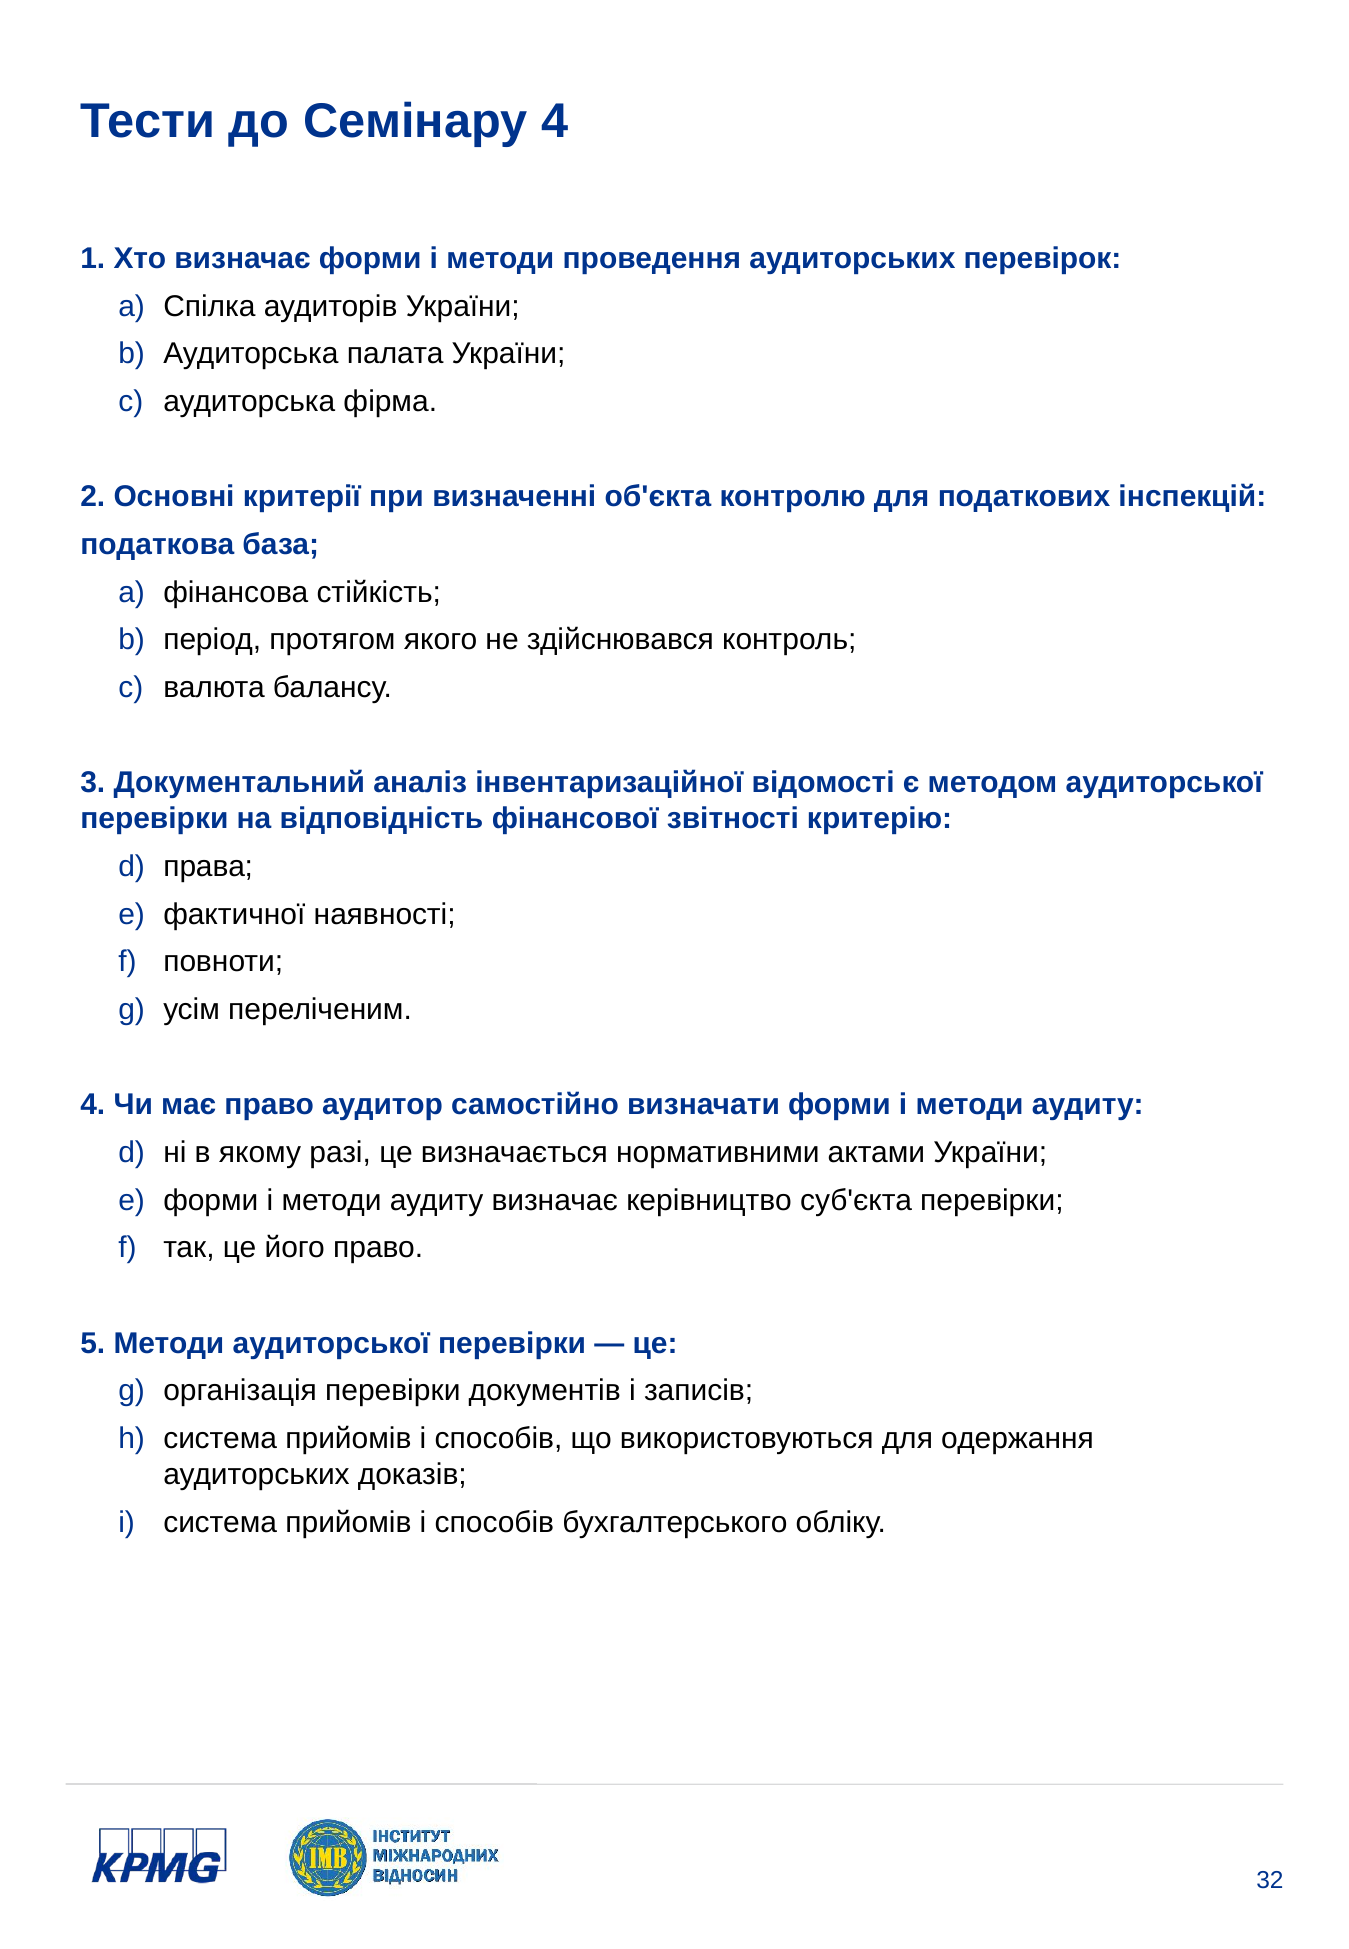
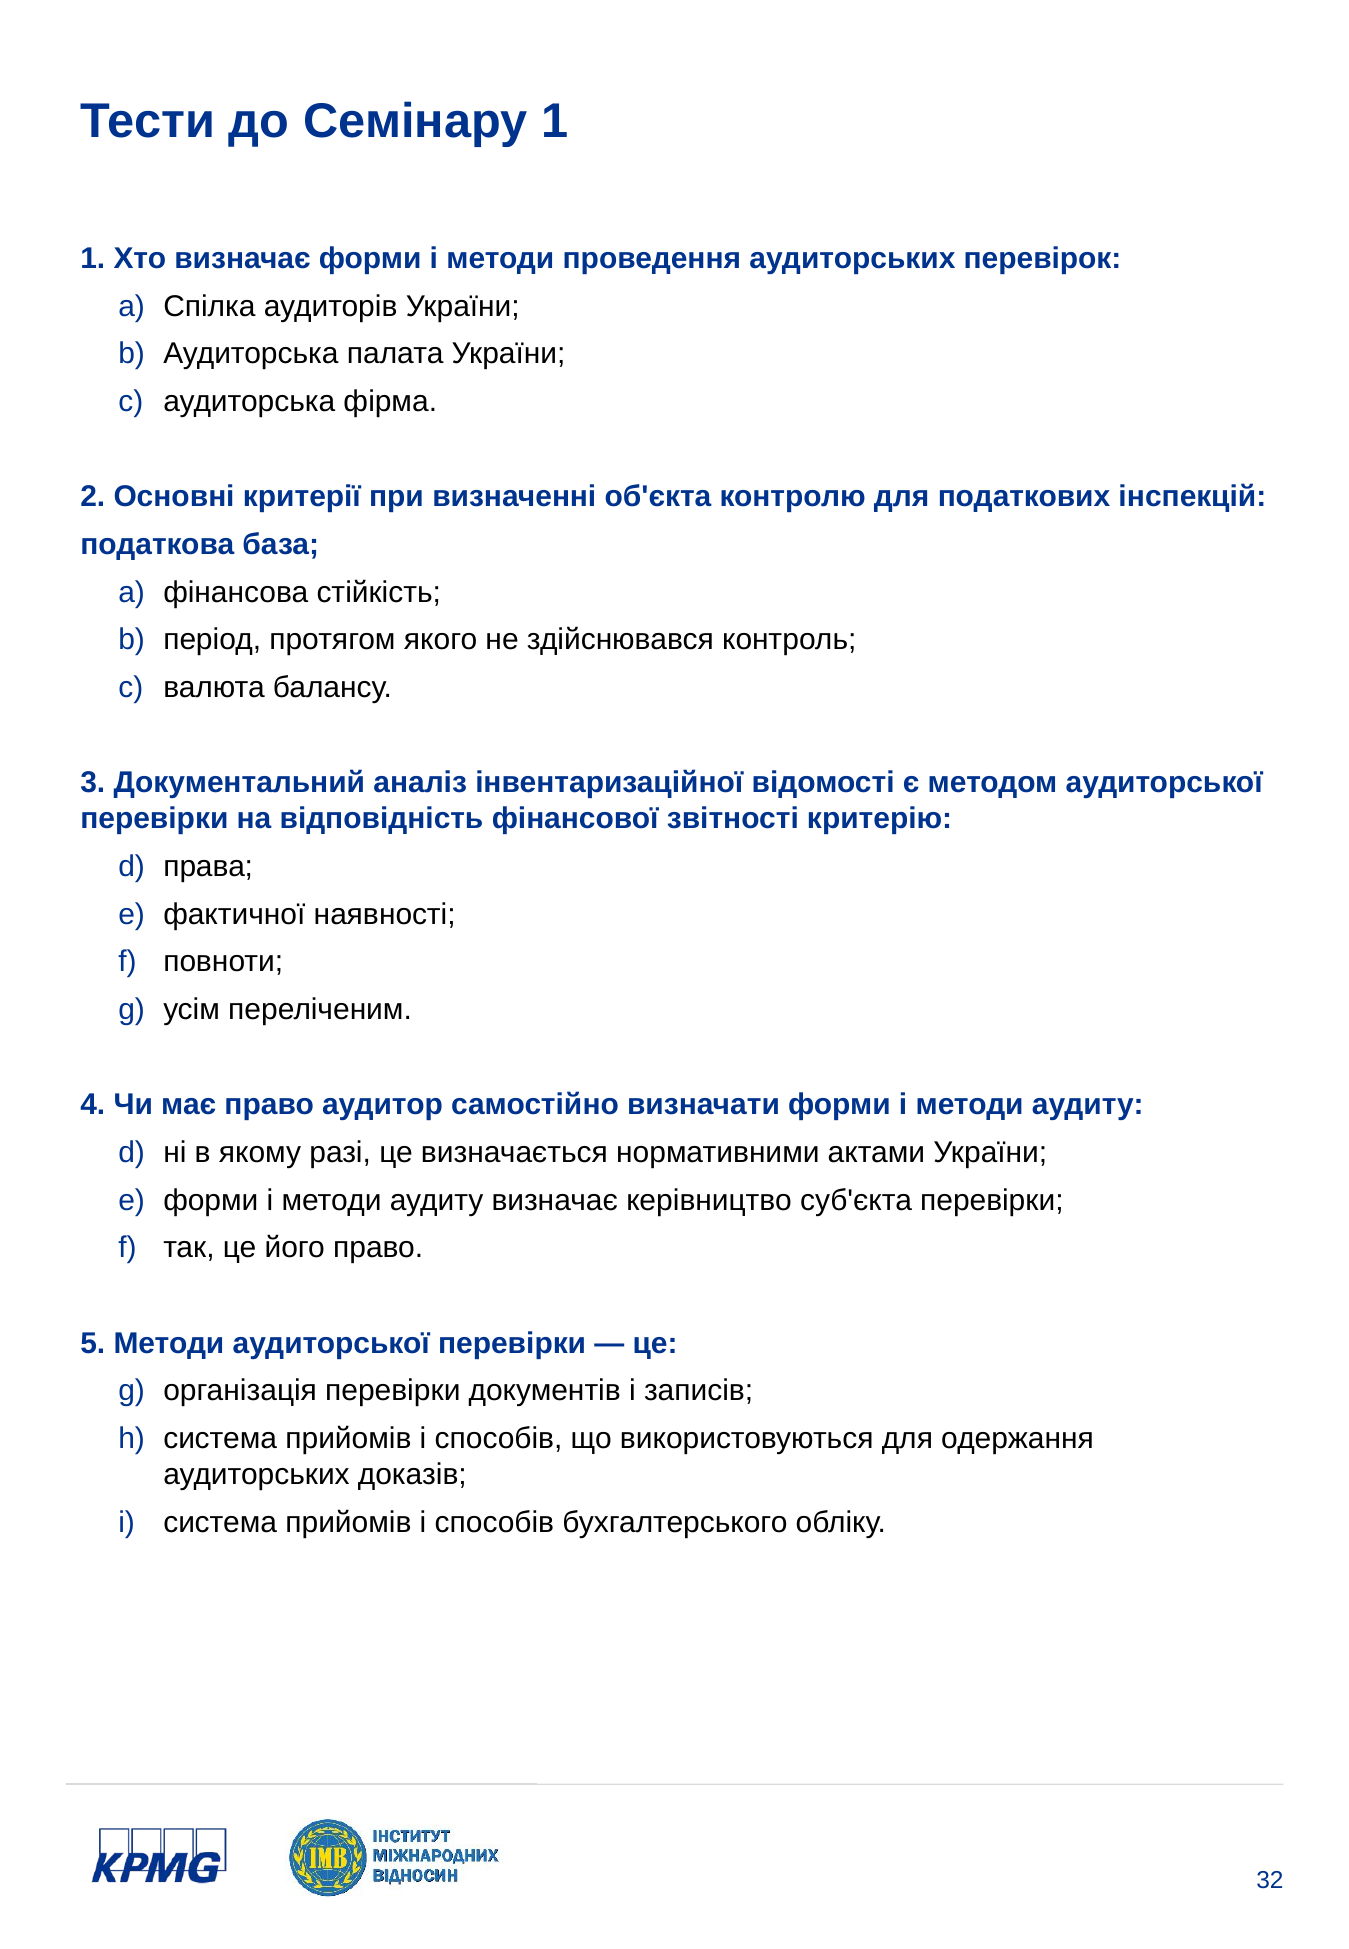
Семінару 4: 4 -> 1
